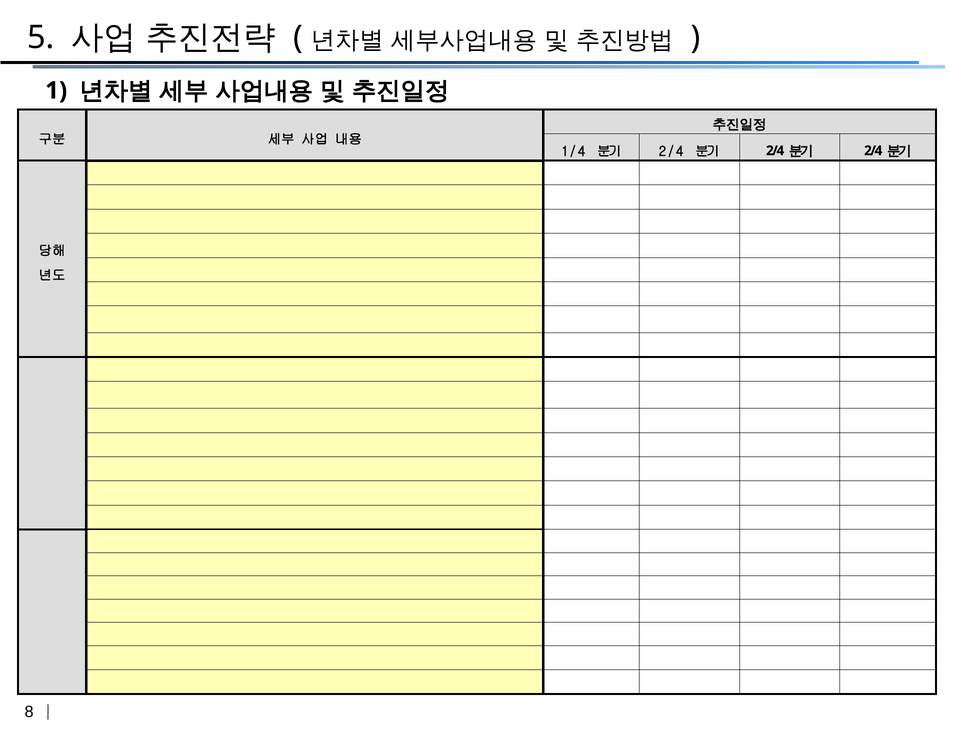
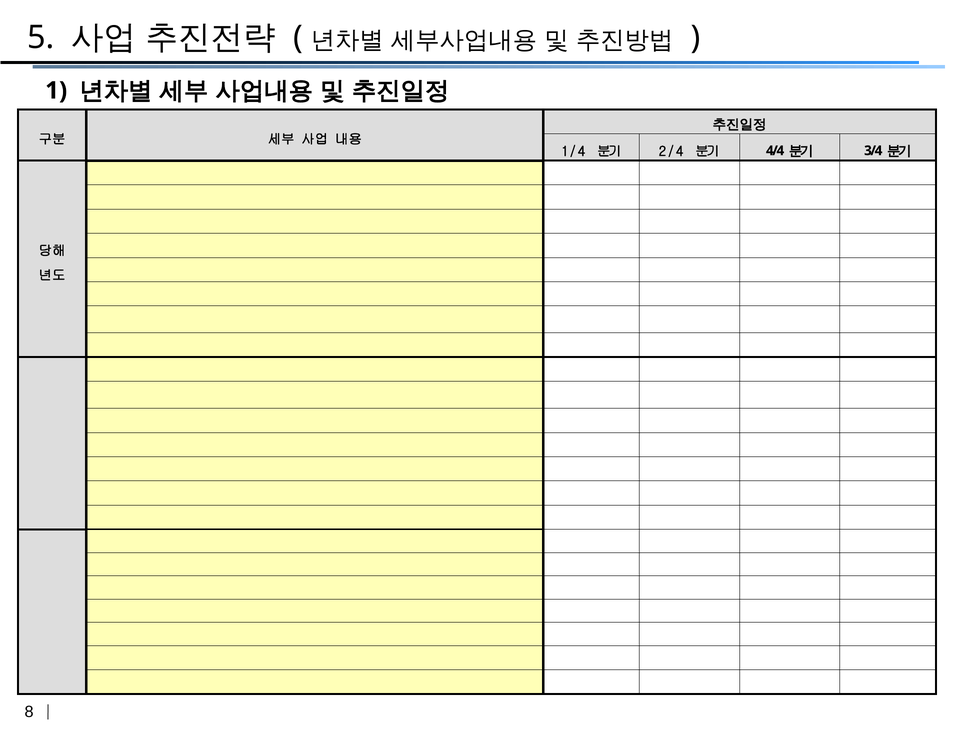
2 at (770, 151): 2 -> 4
2 at (868, 151): 2 -> 3
